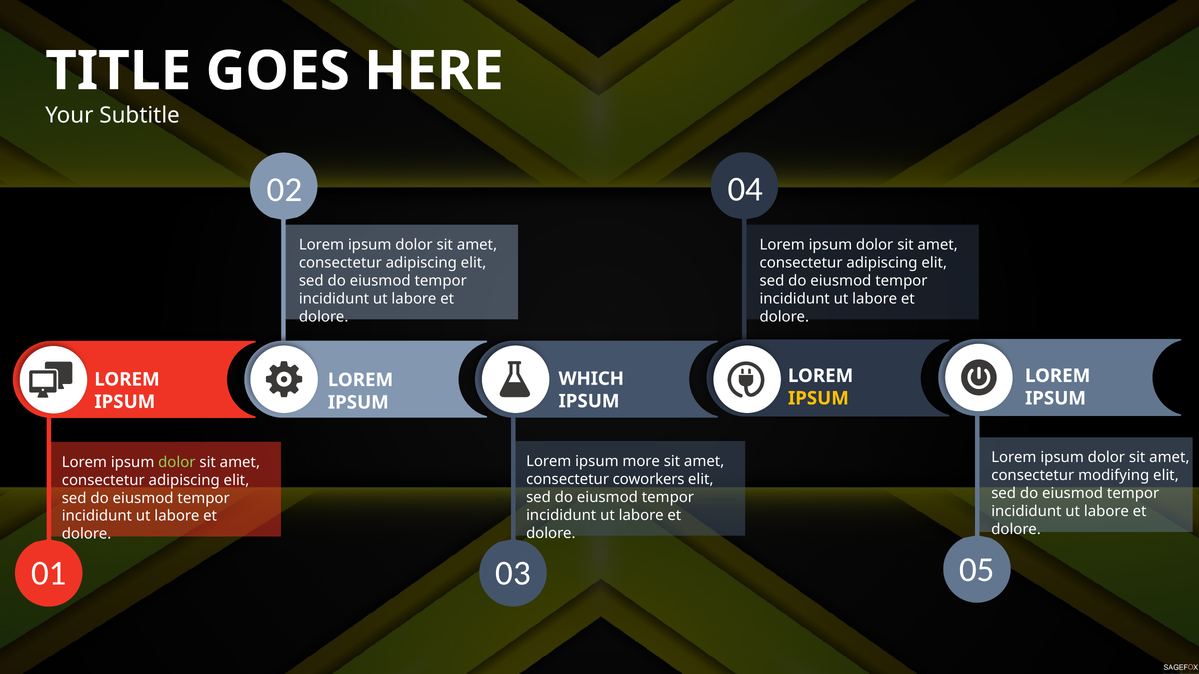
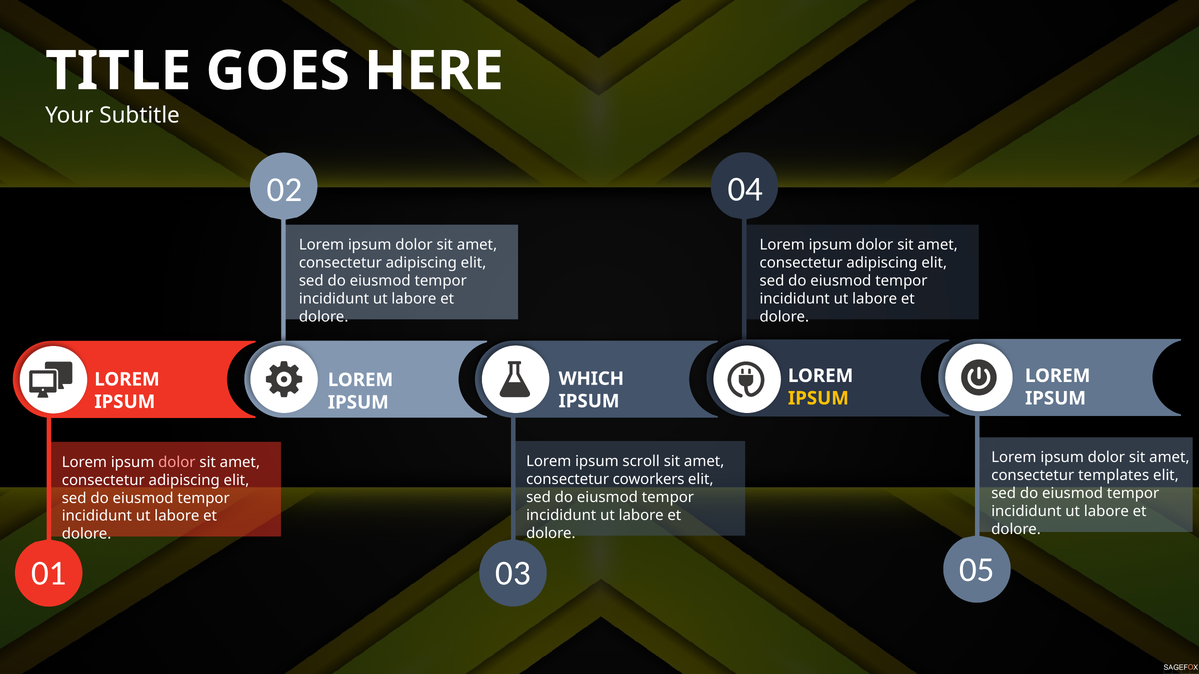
more: more -> scroll
dolor at (177, 462) colour: light green -> pink
modifying: modifying -> templates
